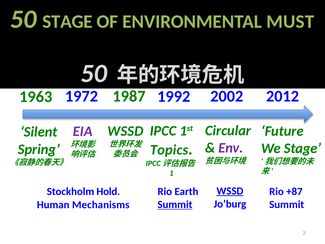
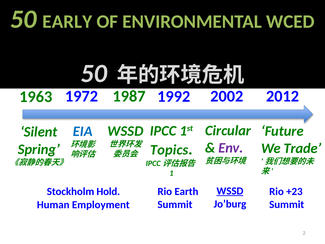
50 STAGE: STAGE -> EARLY
MUST: MUST -> WCED
EIA colour: purple -> blue
We Stage: Stage -> Trade
+87: +87 -> +23
Summit at (175, 204) underline: present -> none
Mechanisms: Mechanisms -> Employment
